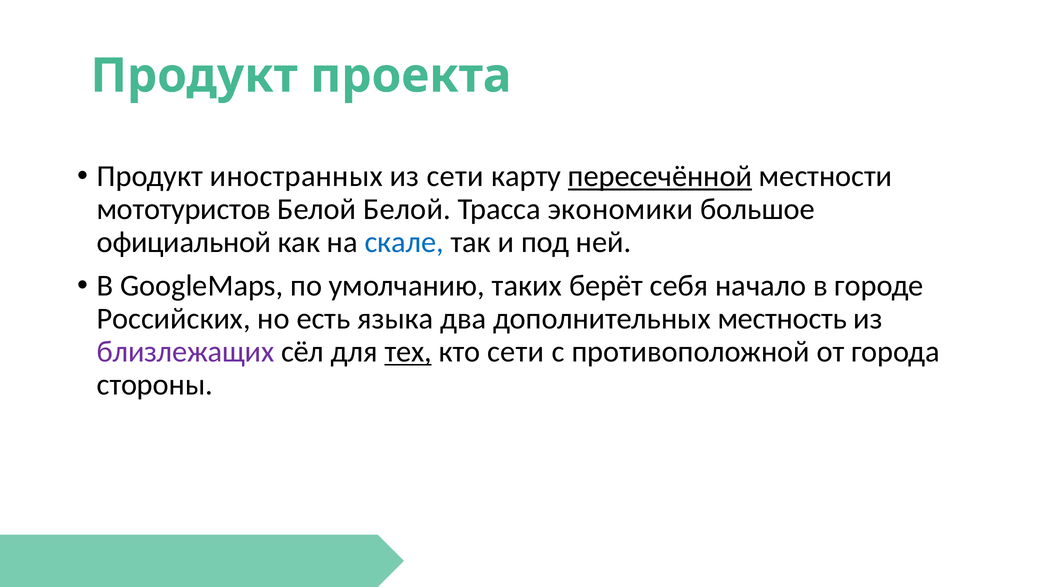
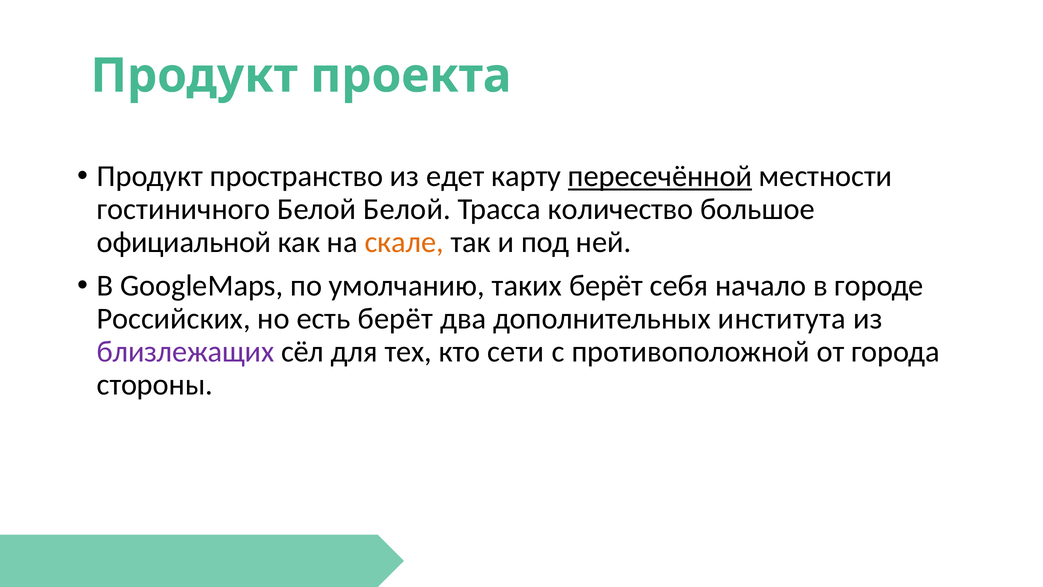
иностранных: иностранных -> пространство
из сети: сети -> едет
мототуристов: мототуристов -> гостиничного
экономики: экономики -> количество
скале colour: blue -> orange
есть языка: языка -> берёт
местность: местность -> института
тех underline: present -> none
